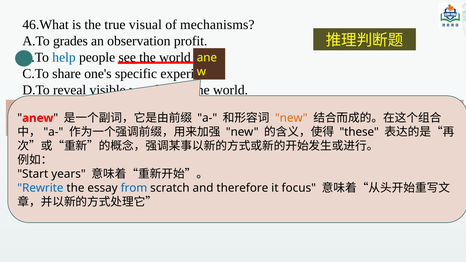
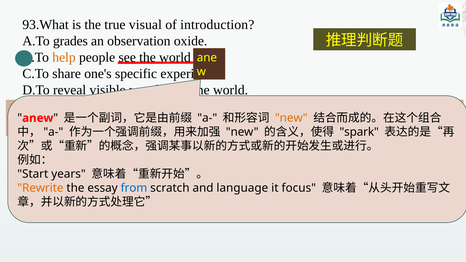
46.What: 46.What -> 93.What
mechanisms: mechanisms -> introduction
profit: profit -> oxide
help colour: blue -> orange
these: these -> spark
Rewrite colour: blue -> orange
scratch and therefore: therefore -> language
